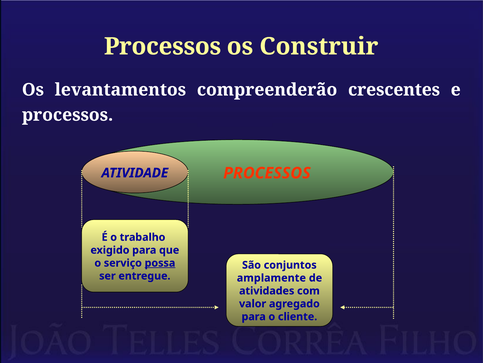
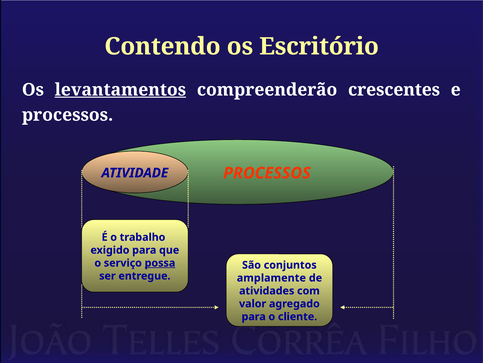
Processos at (163, 46): Processos -> Contendo
Construir: Construir -> Escritório
levantamentos underline: none -> present
